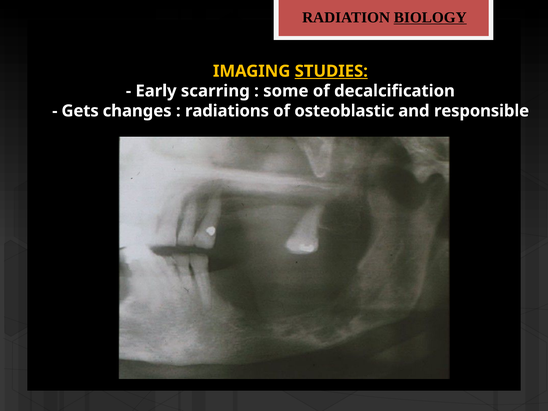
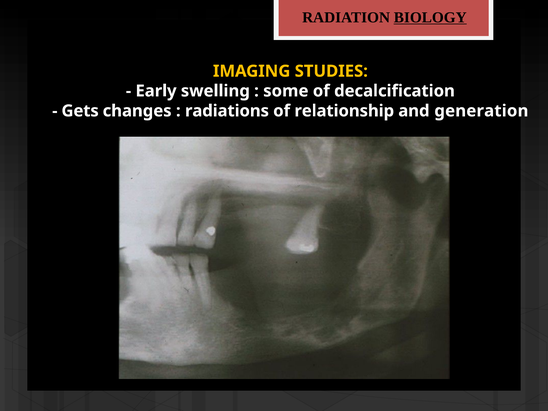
STUDIES underline: present -> none
scarring: scarring -> swelling
osteoblastic: osteoblastic -> relationship
responsible: responsible -> generation
